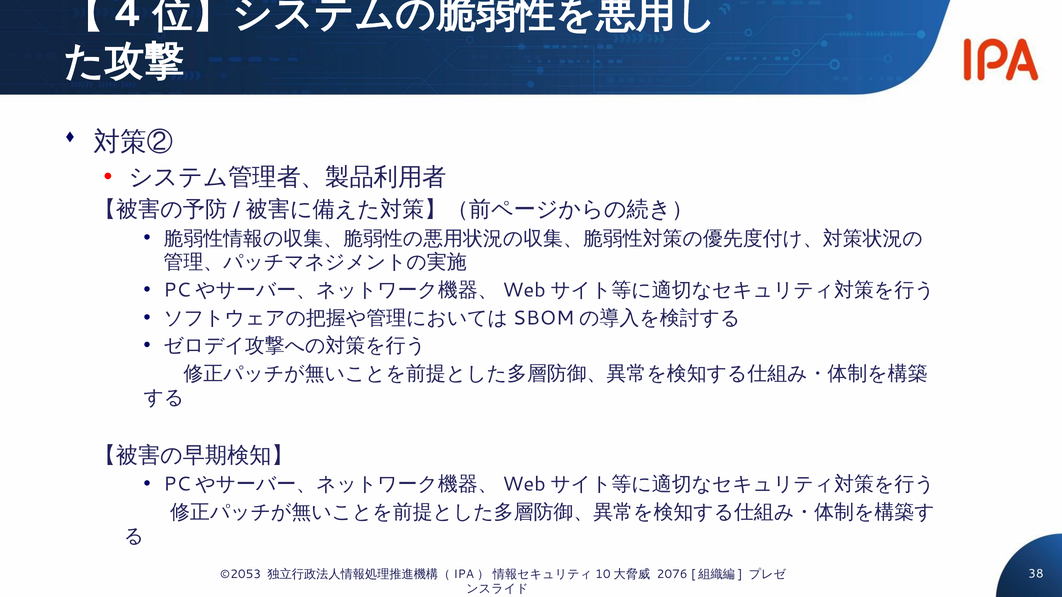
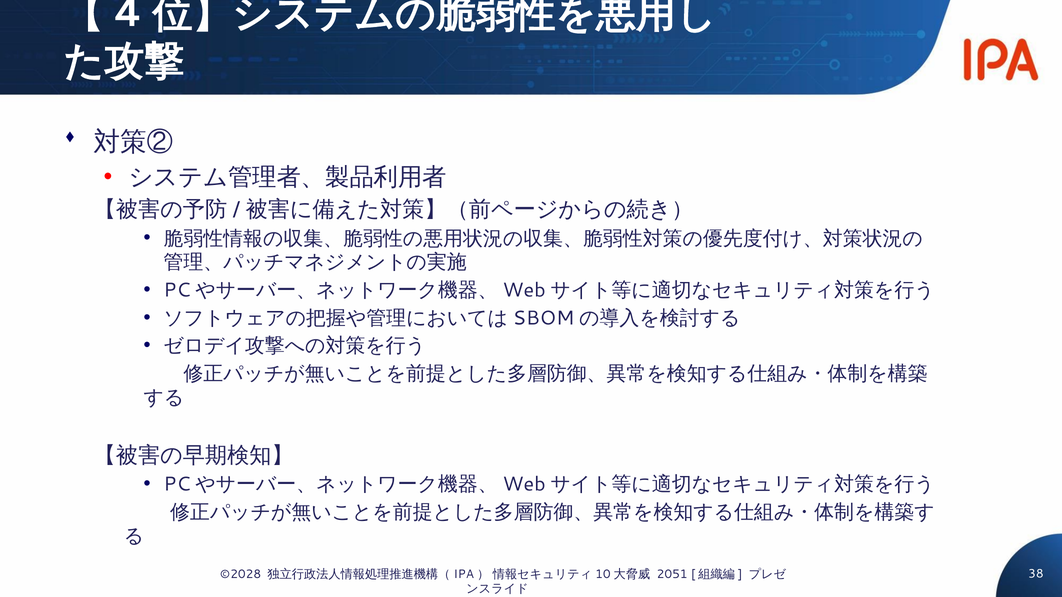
©2053: ©2053 -> ©2028
2076: 2076 -> 2051
